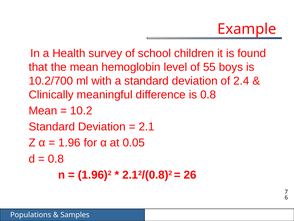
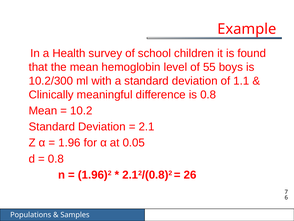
10.2/700: 10.2/700 -> 10.2/300
2.4: 2.4 -> 1.1
